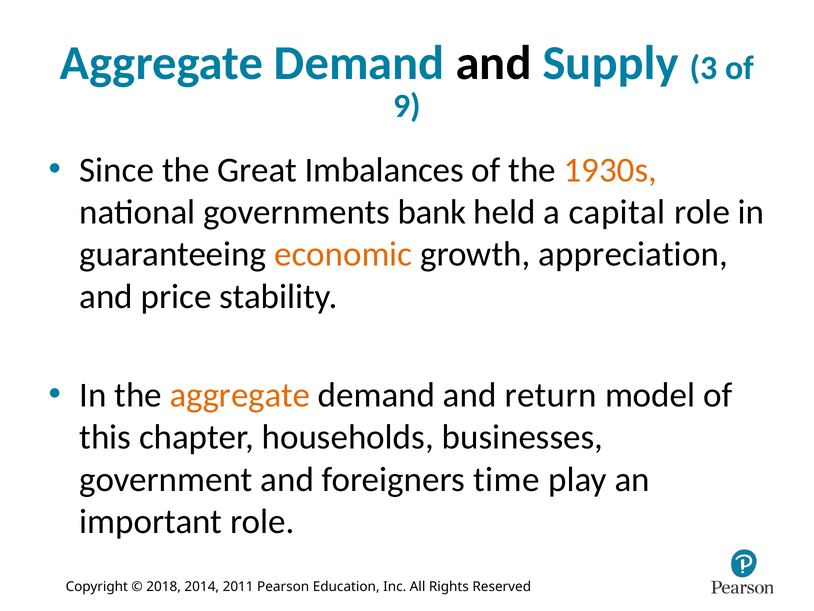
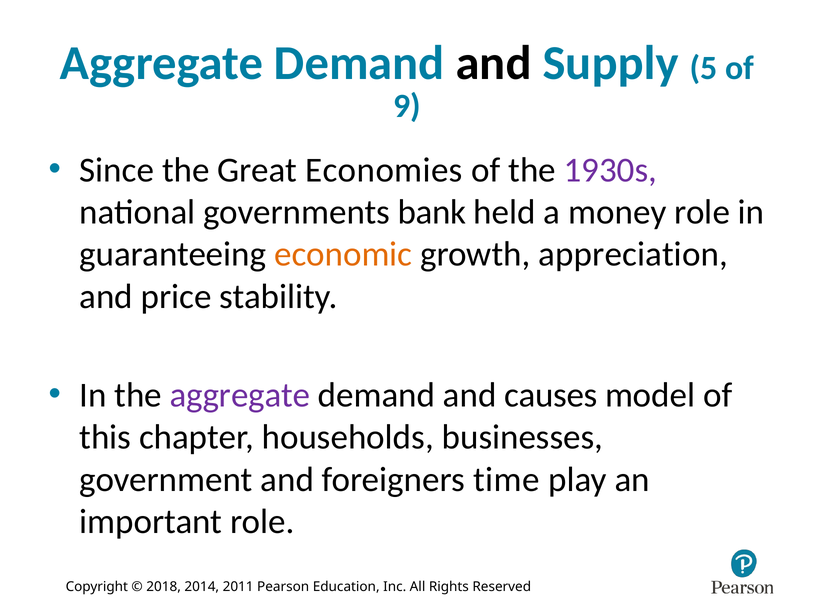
3: 3 -> 5
Imbalances: Imbalances -> Economies
1930s colour: orange -> purple
capital: capital -> money
aggregate at (240, 395) colour: orange -> purple
return: return -> causes
